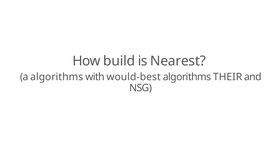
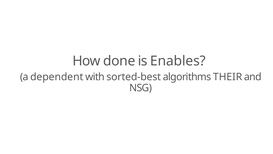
build: build -> done
Nearest: Nearest -> Enables
a algorithms: algorithms -> dependent
would-best: would-best -> sorted-best
